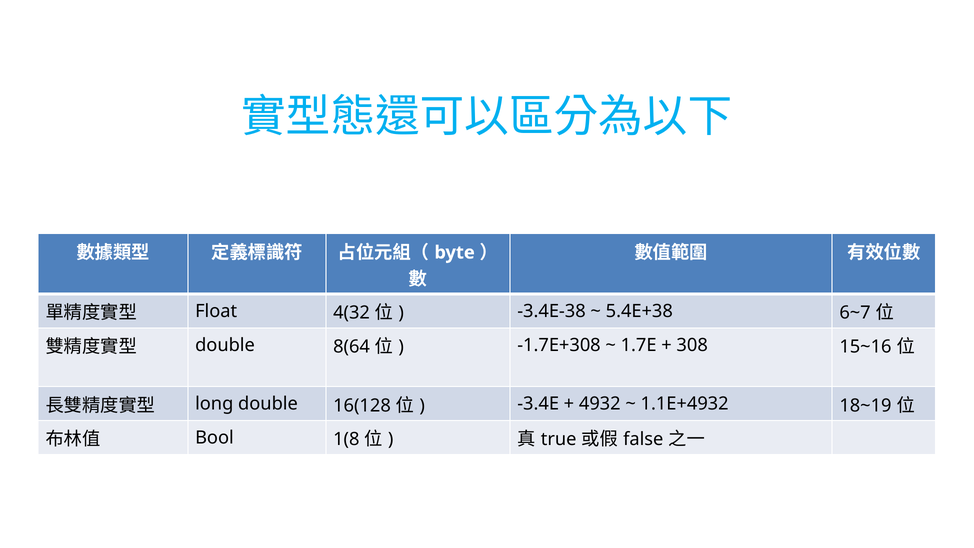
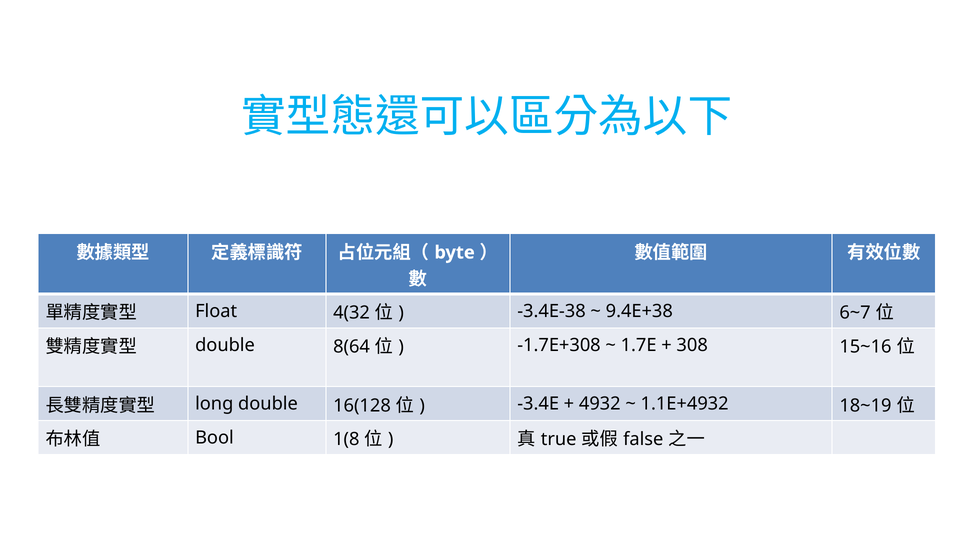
5.4E+38: 5.4E+38 -> 9.4E+38
